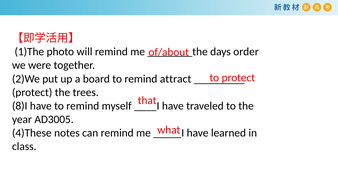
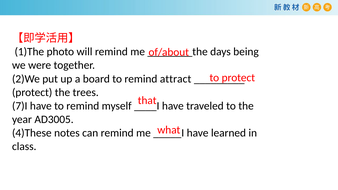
order: order -> being
8)I: 8)I -> 7)I
